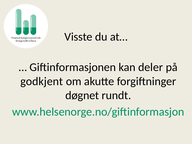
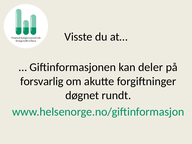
godkjent: godkjent -> forsvarlig
